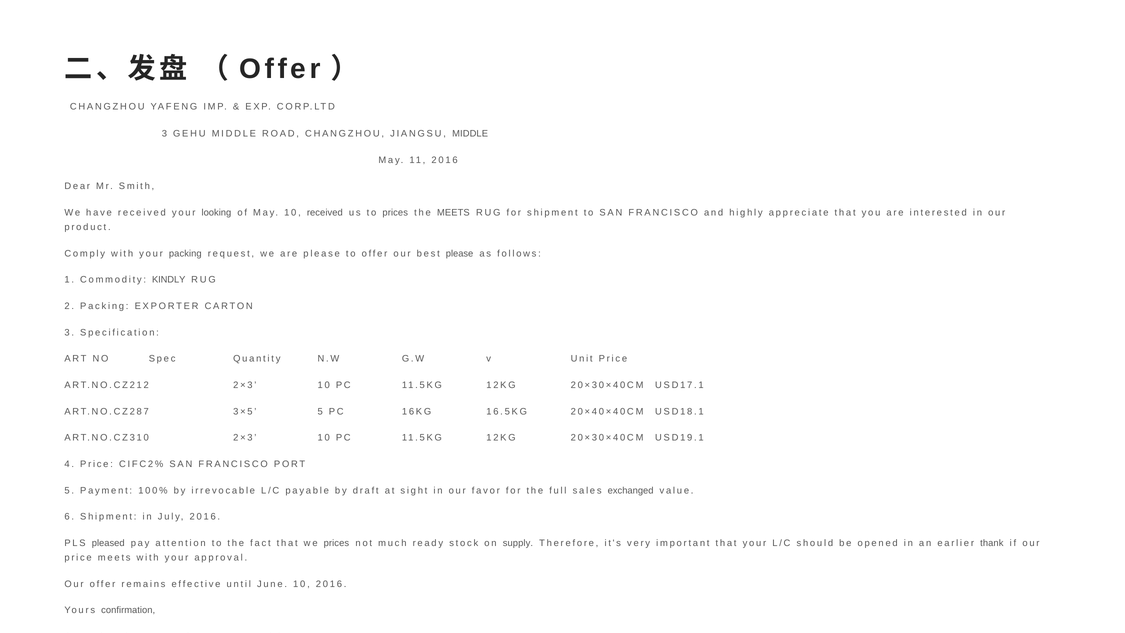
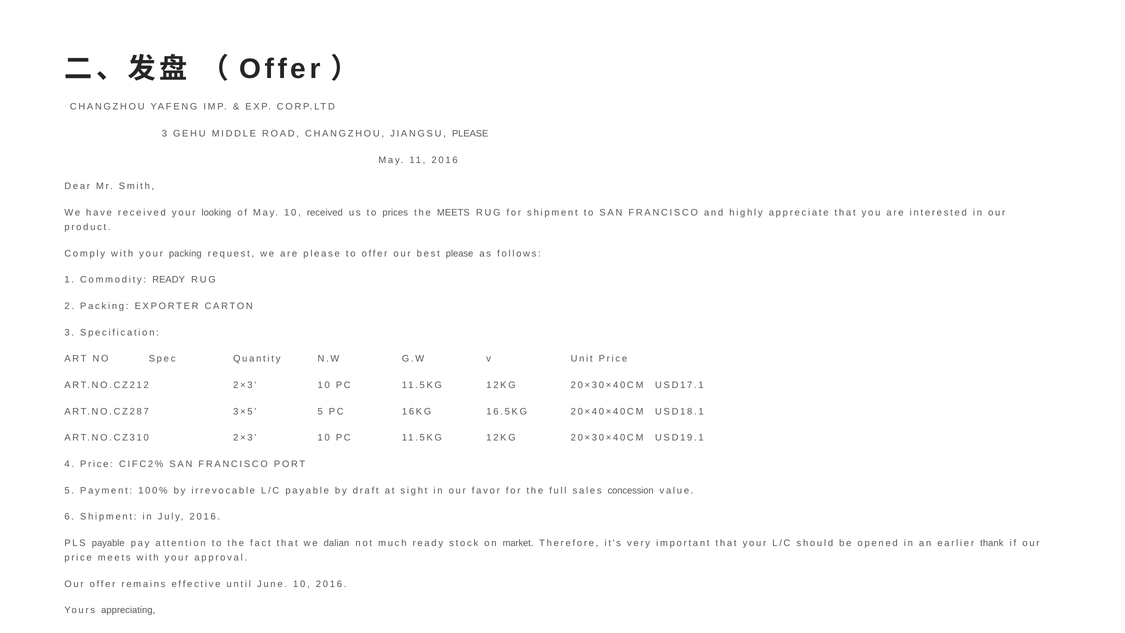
JIANGSU MIDDLE: MIDDLE -> PLEASE
Commodity KINDLY: KINDLY -> READY
exchanged: exchanged -> concession
PLS pleased: pleased -> payable
we prices: prices -> dalian
supply: supply -> market
confirmation: confirmation -> appreciating
